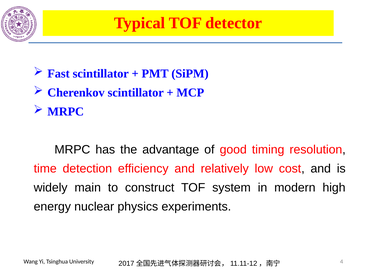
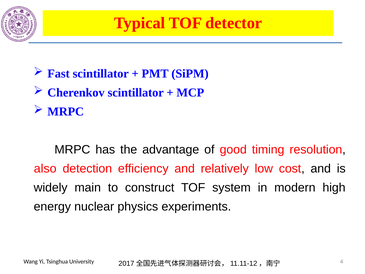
time: time -> also
